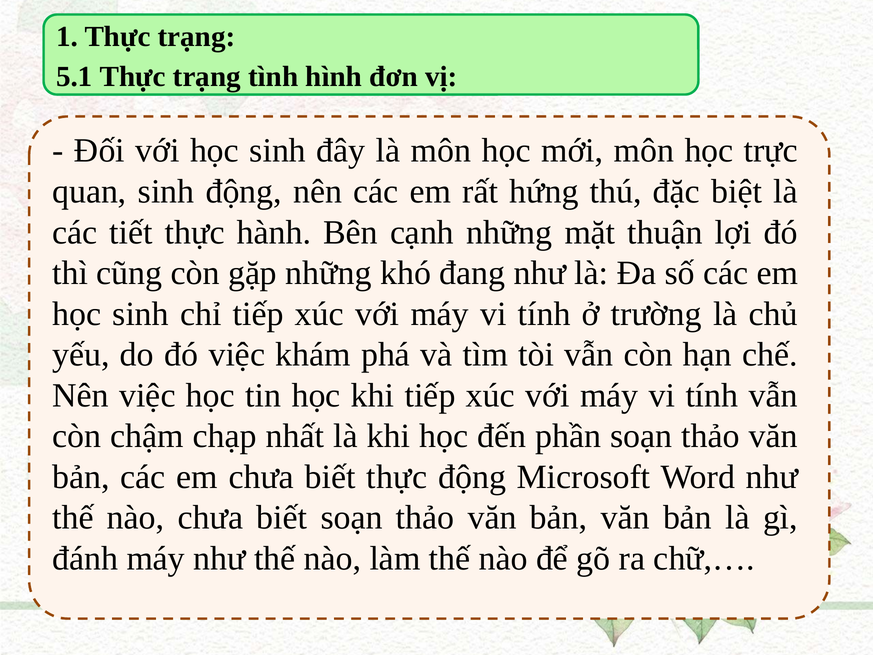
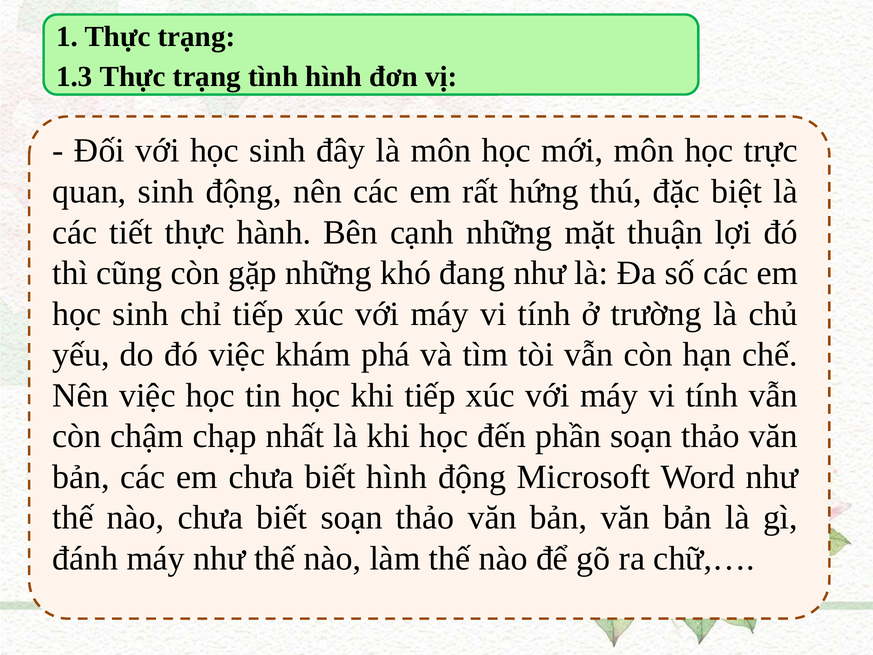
5.1: 5.1 -> 1.3
biết thực: thực -> hình
